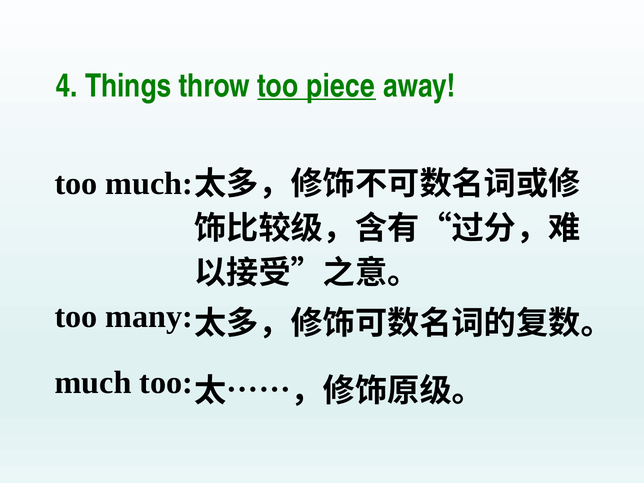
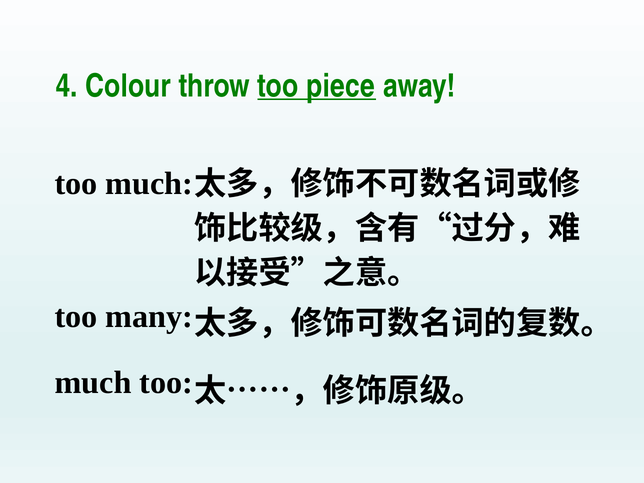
Things: Things -> Colour
